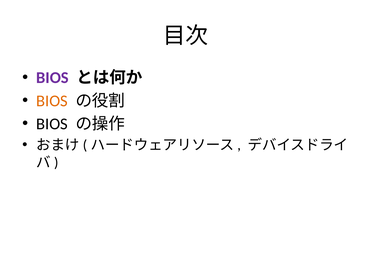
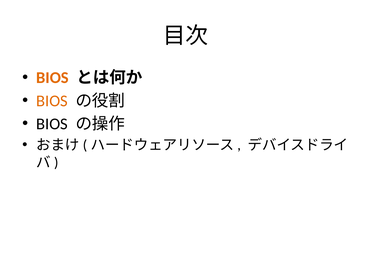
BIOS at (52, 78) colour: purple -> orange
